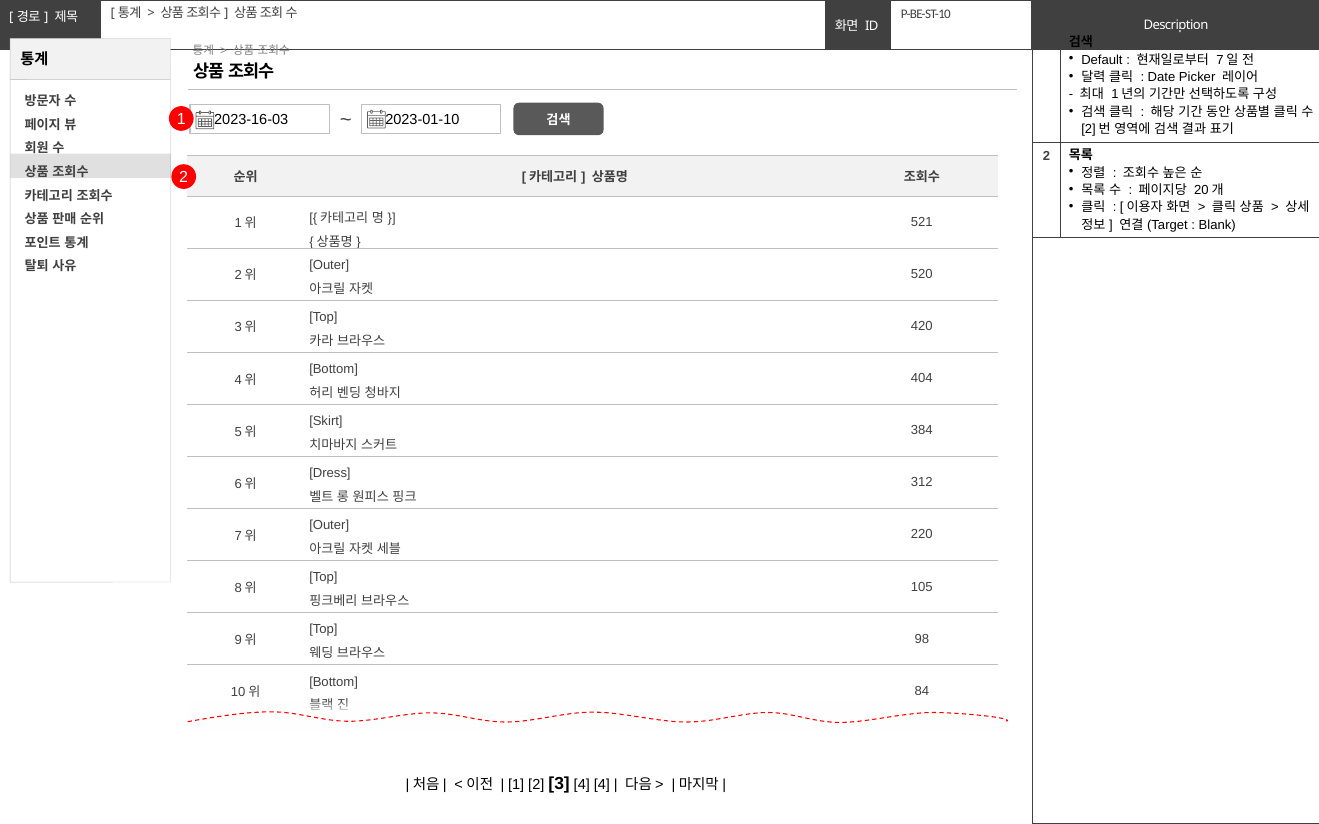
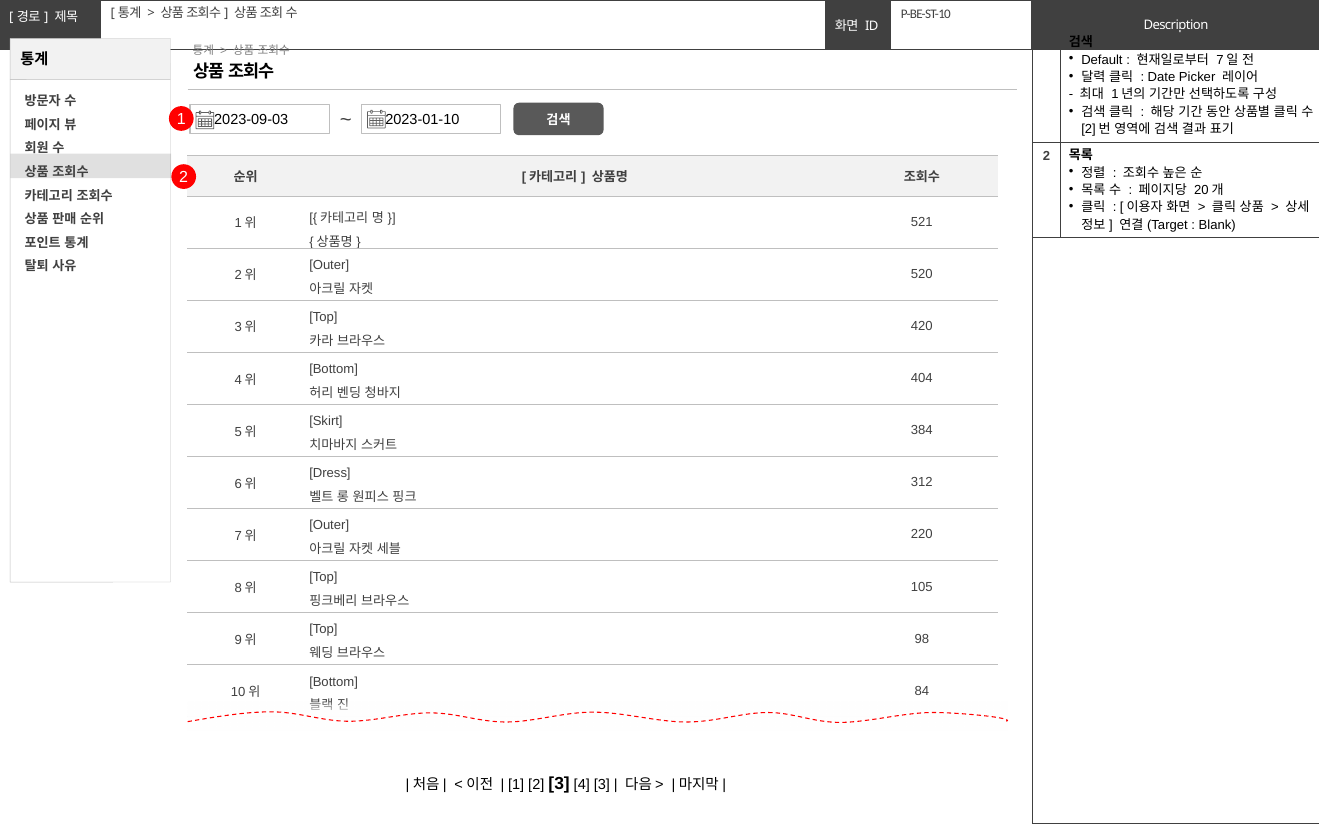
2023-16-03: 2023-16-03 -> 2023-09-03
4 4: 4 -> 3
